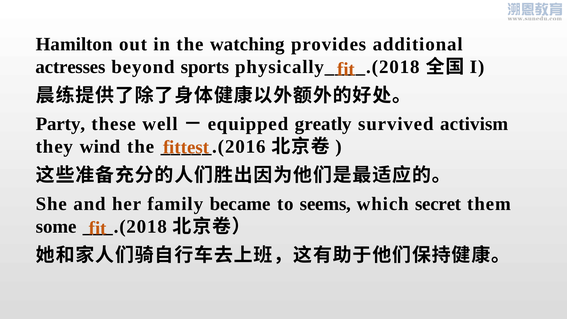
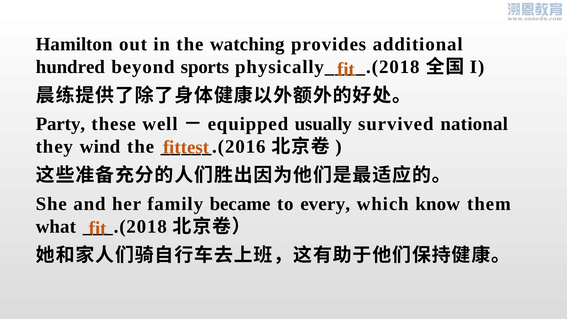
actresses: actresses -> hundred
greatly: greatly -> usually
activism: activism -> national
seems: seems -> every
secret: secret -> know
some: some -> what
